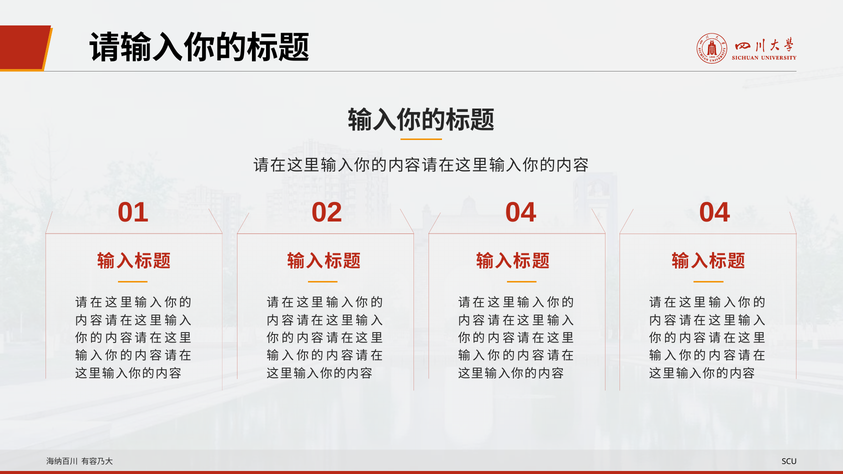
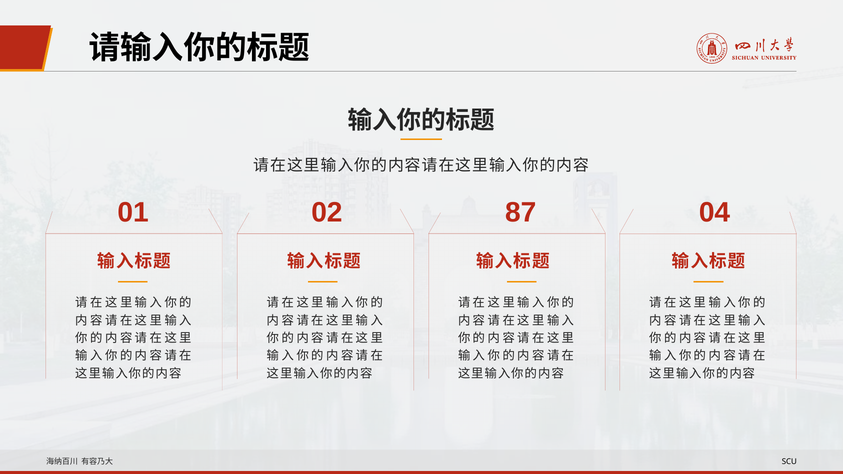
02 04: 04 -> 87
